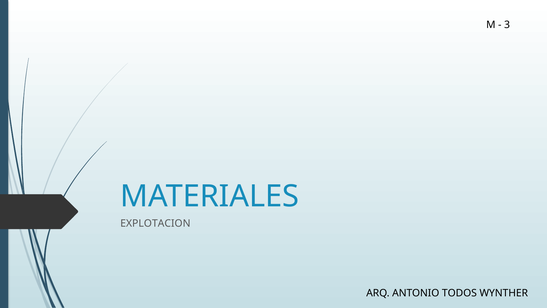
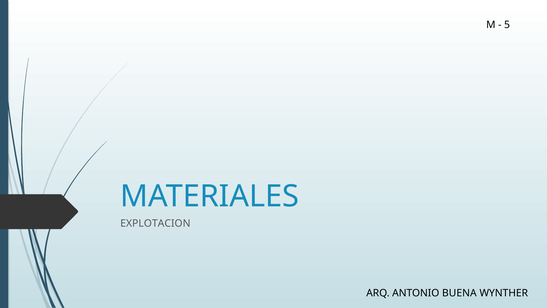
3: 3 -> 5
TODOS: TODOS -> BUENA
